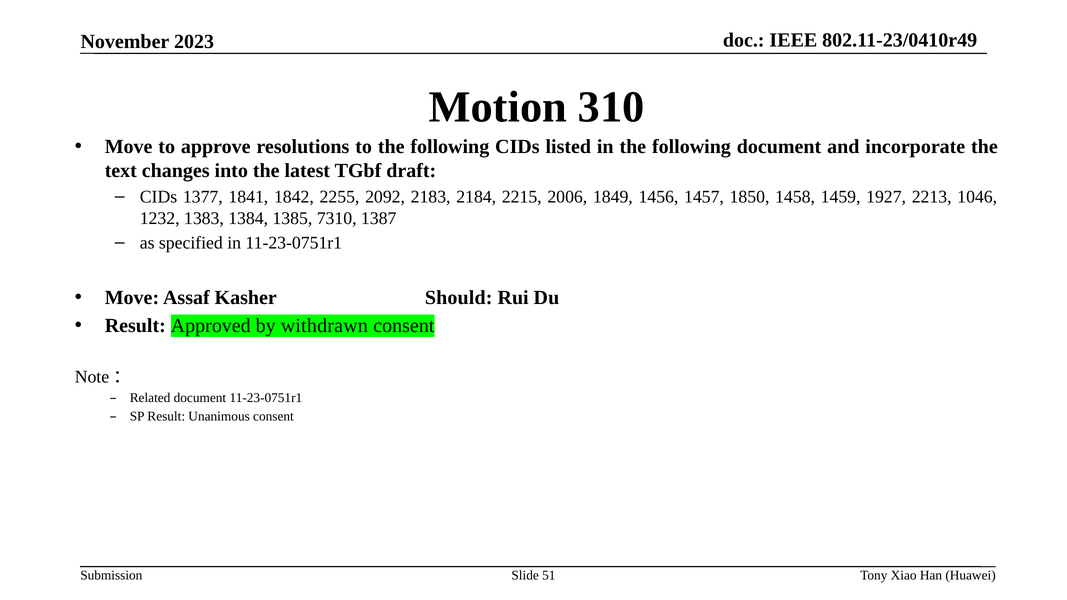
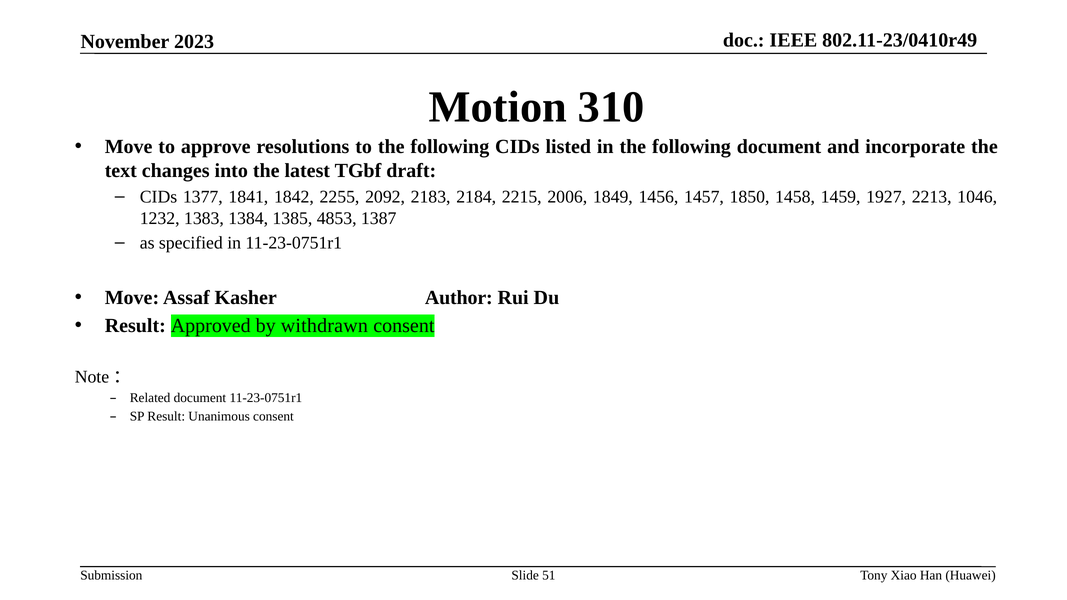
7310: 7310 -> 4853
Should: Should -> Author
